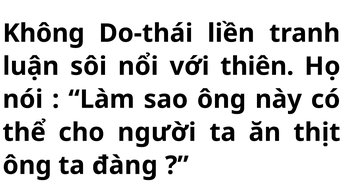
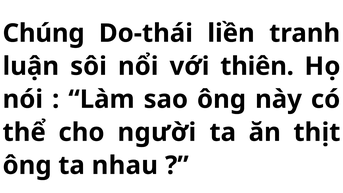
Không: Không -> Chúng
đàng: đàng -> nhau
